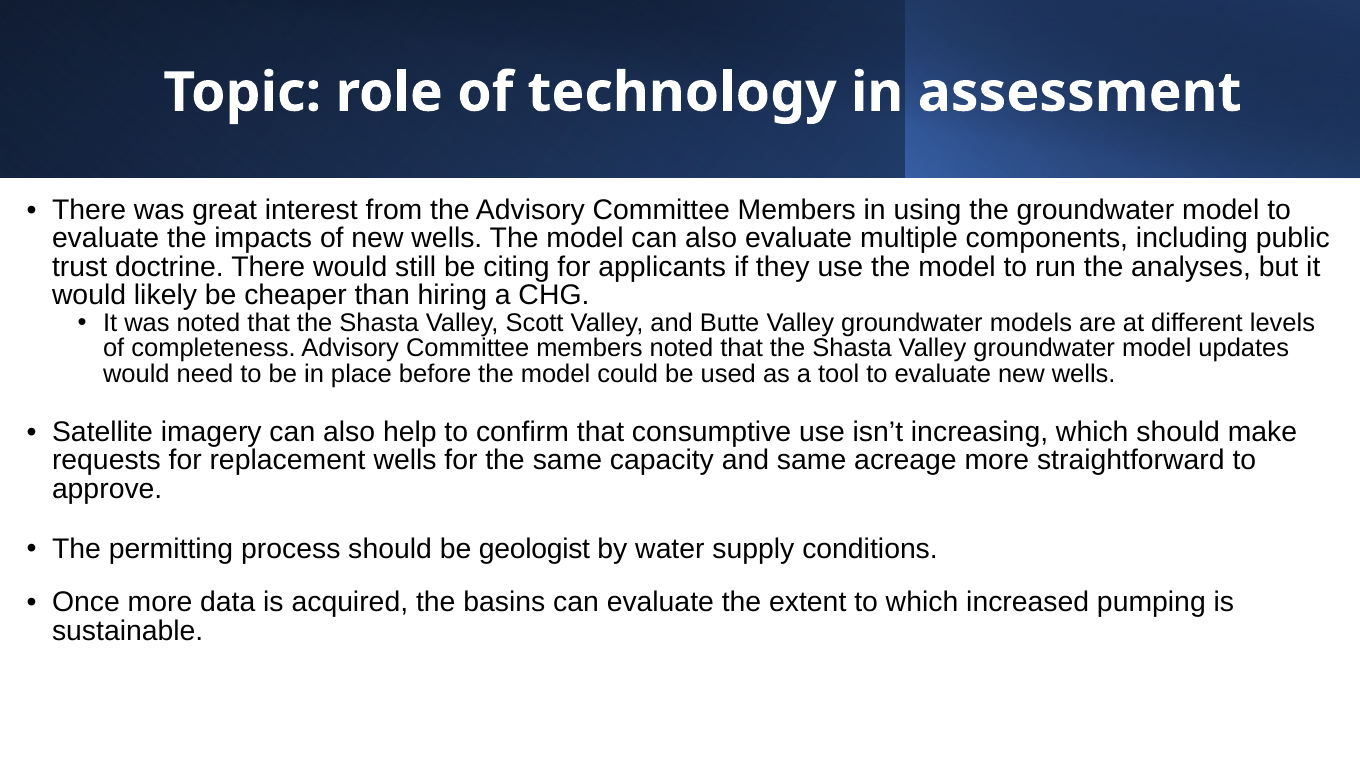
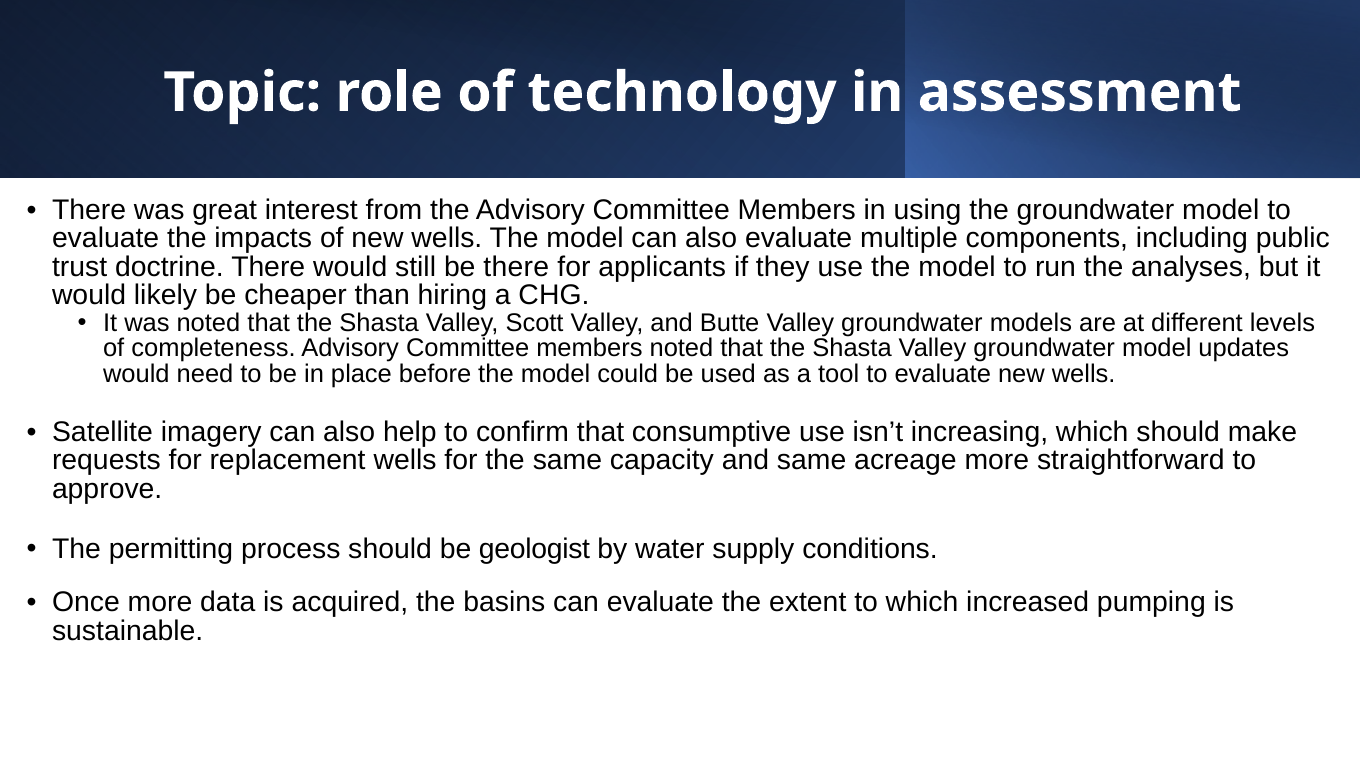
be citing: citing -> there
